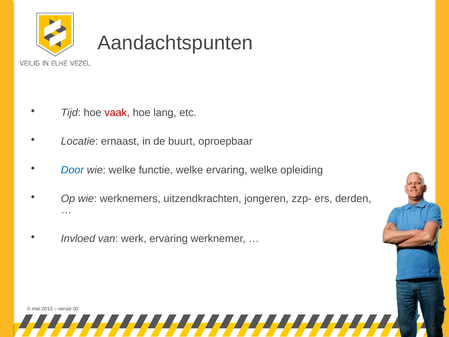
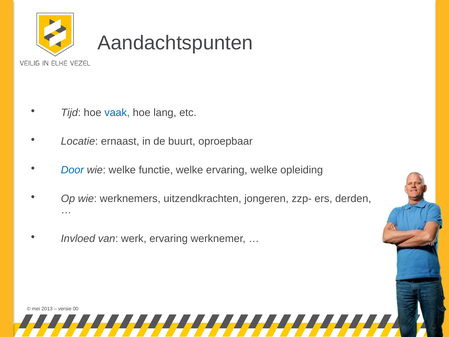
vaak colour: red -> blue
